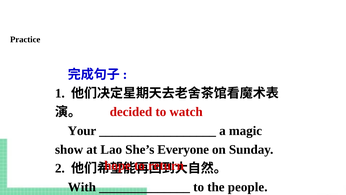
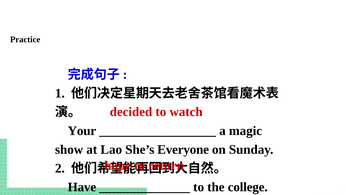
With: With -> Have
people: people -> college
